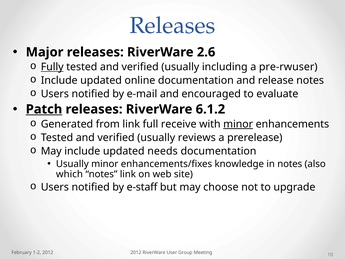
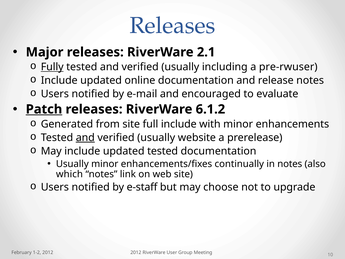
2.6: 2.6 -> 2.1
from link: link -> site
full receive: receive -> include
minor at (238, 124) underline: present -> none
and at (85, 137) underline: none -> present
reviews: reviews -> website
updated needs: needs -> tested
knowledge: knowledge -> continually
